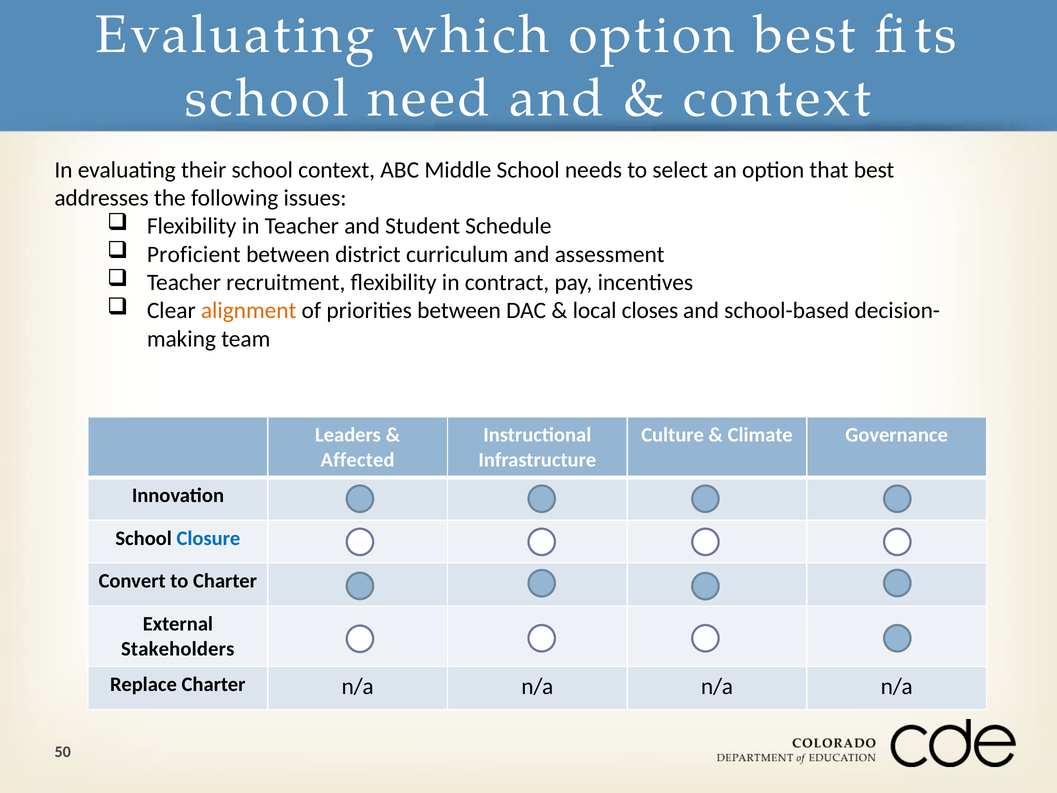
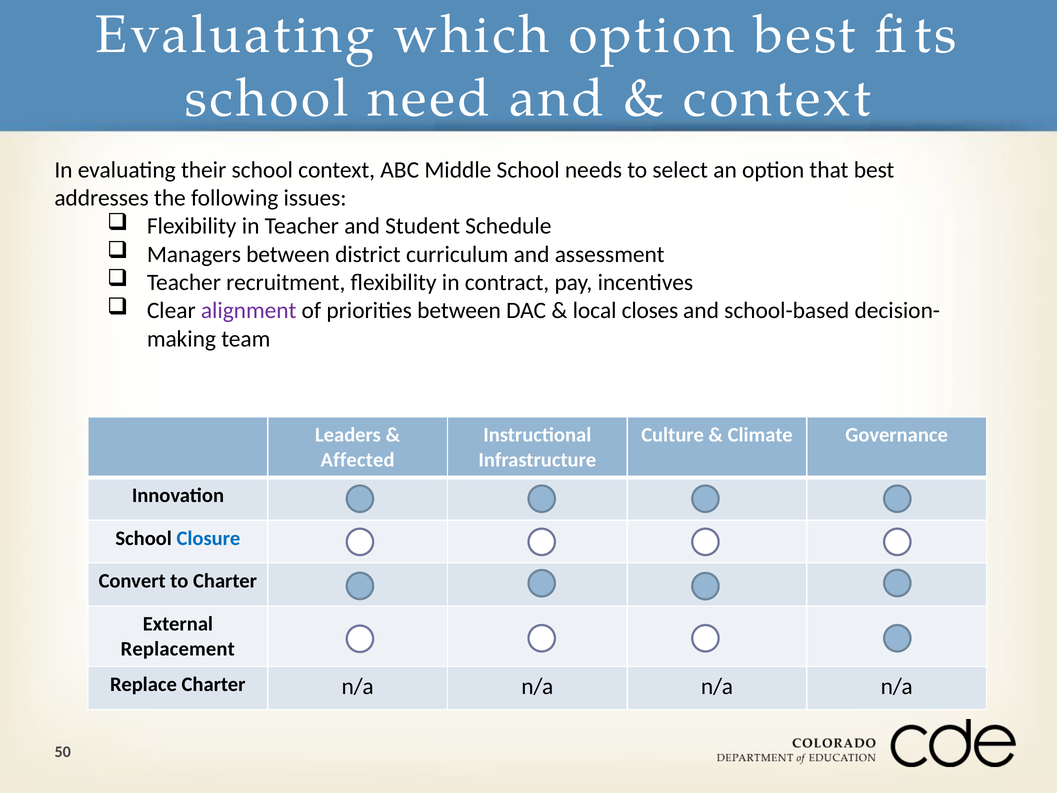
Proficient: Proficient -> Managers
alignment colour: orange -> purple
Stakeholders: Stakeholders -> Replacement
